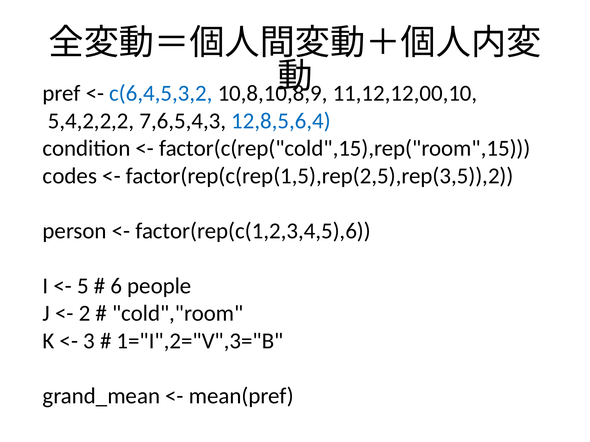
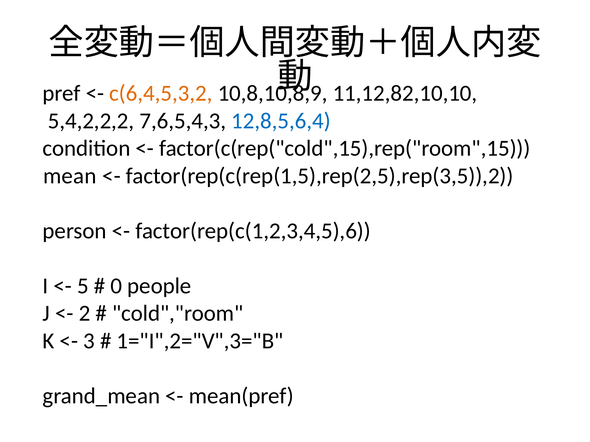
c(6,4,5,3,2 colour: blue -> orange
11,12,12,00,10: 11,12,12,00,10 -> 11,12,82,10,10
codes: codes -> mean
6: 6 -> 0
